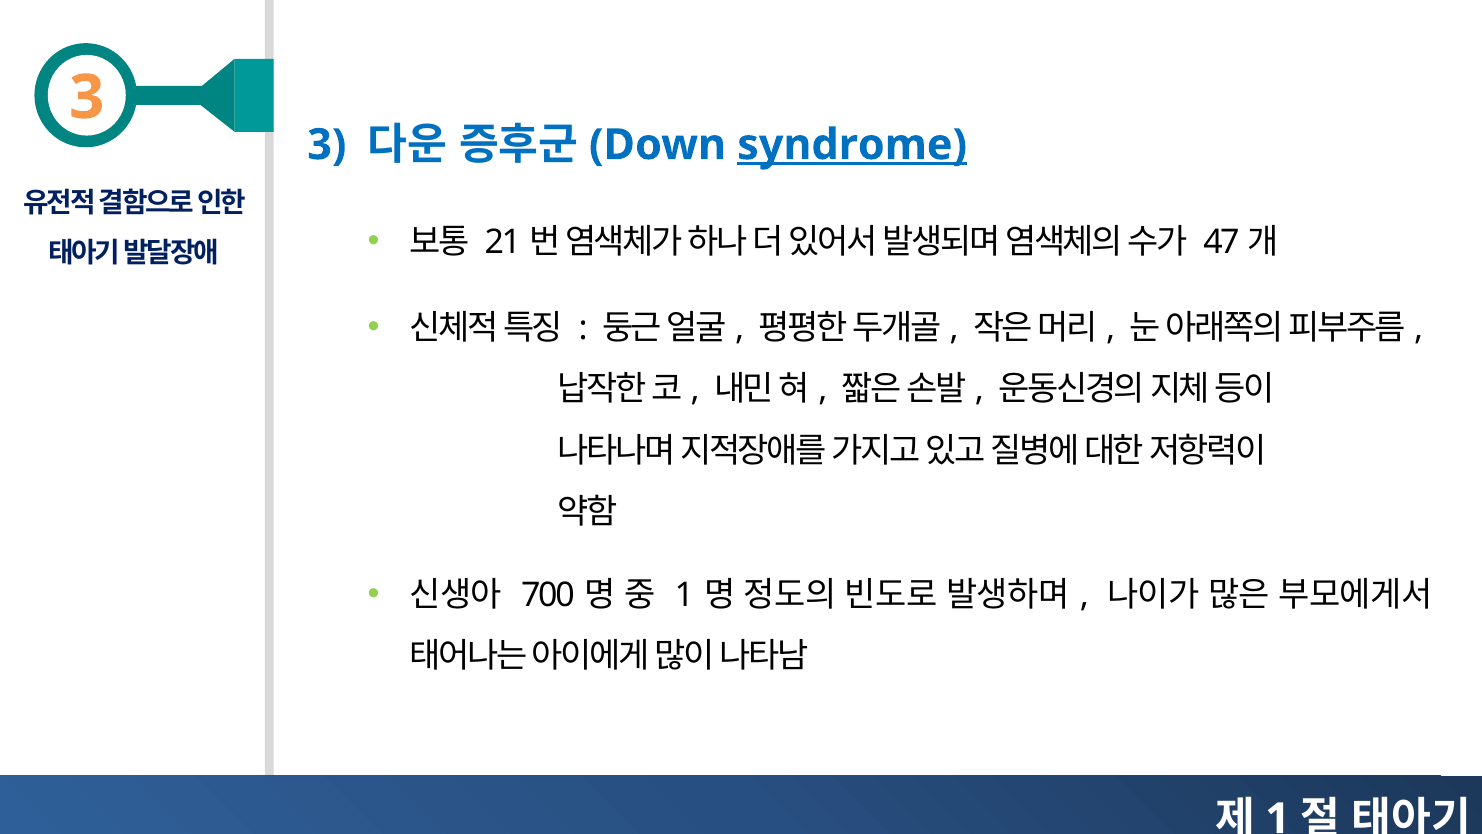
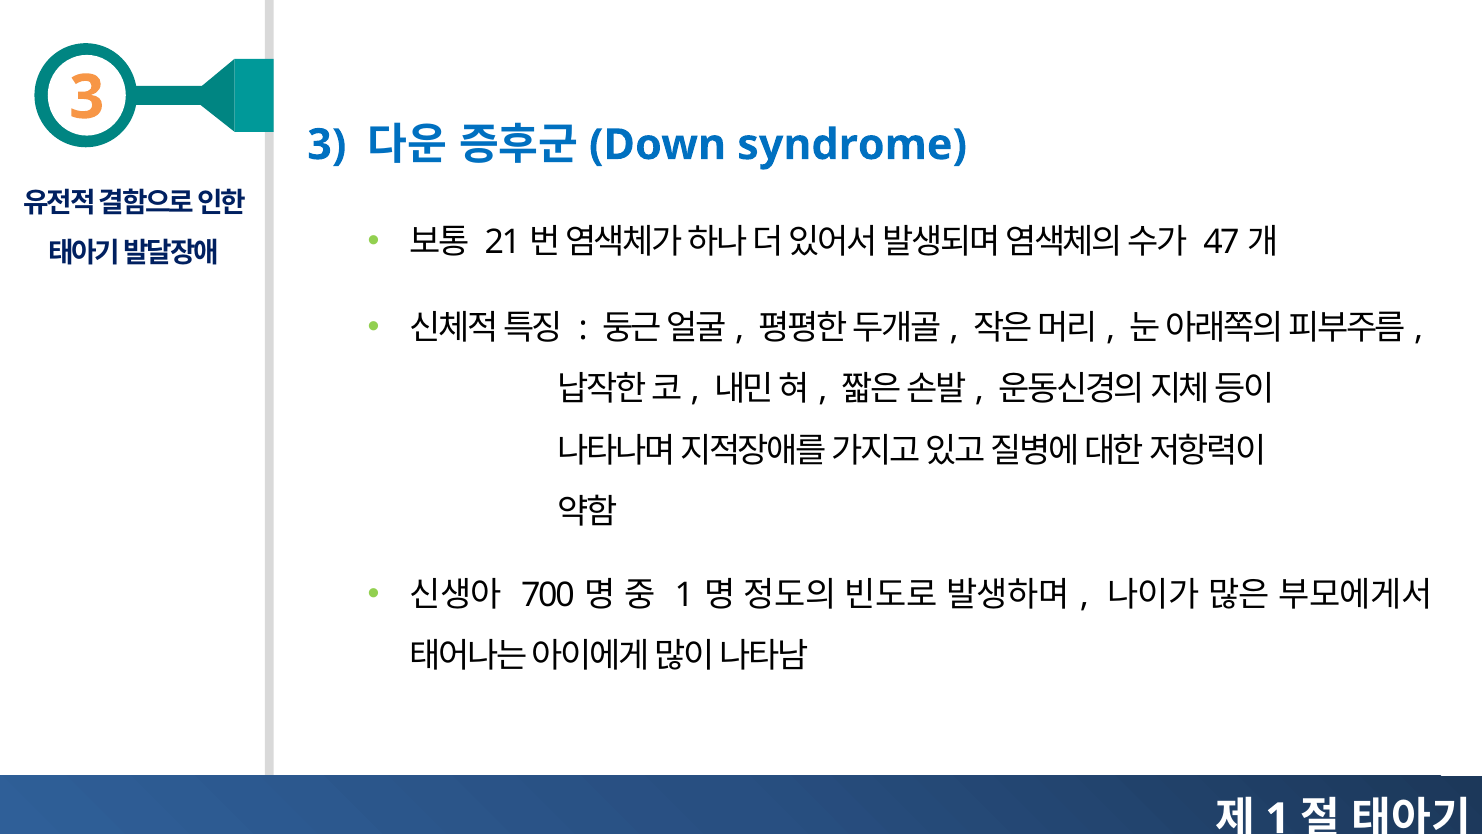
syndrome underline: present -> none
